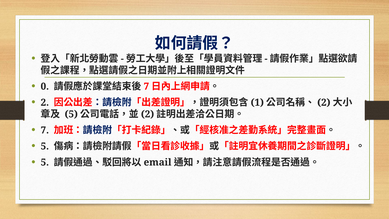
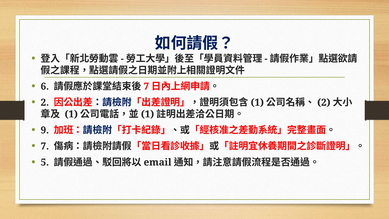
0: 0 -> 6
5 at (71, 114): 5 -> 1
2 at (148, 114): 2 -> 1
7 at (45, 130): 7 -> 9
5 at (45, 146): 5 -> 7
